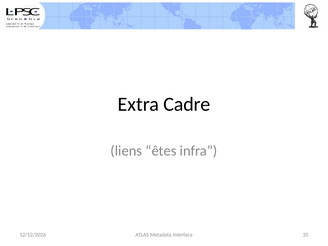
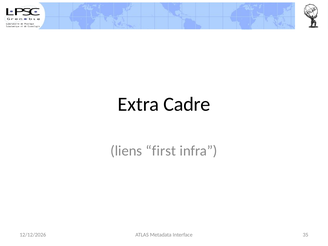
êtes: êtes -> first
